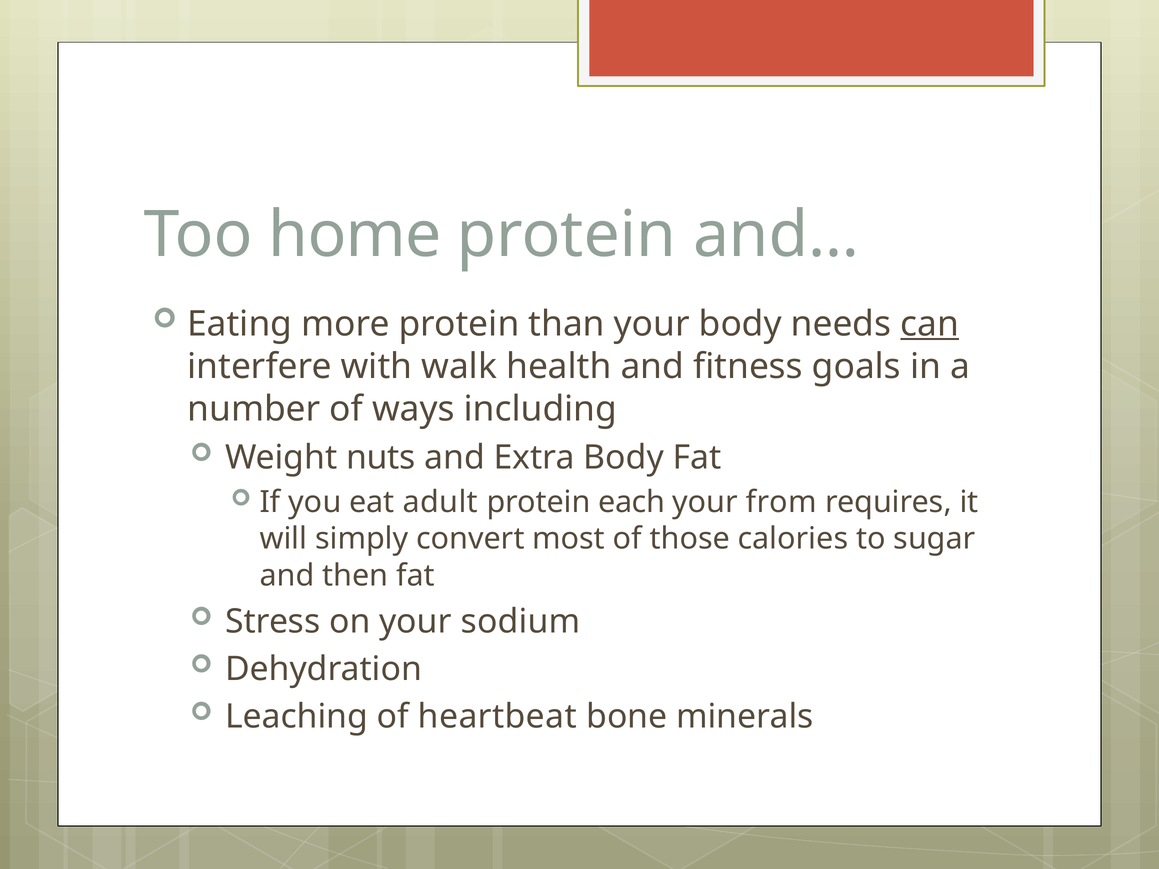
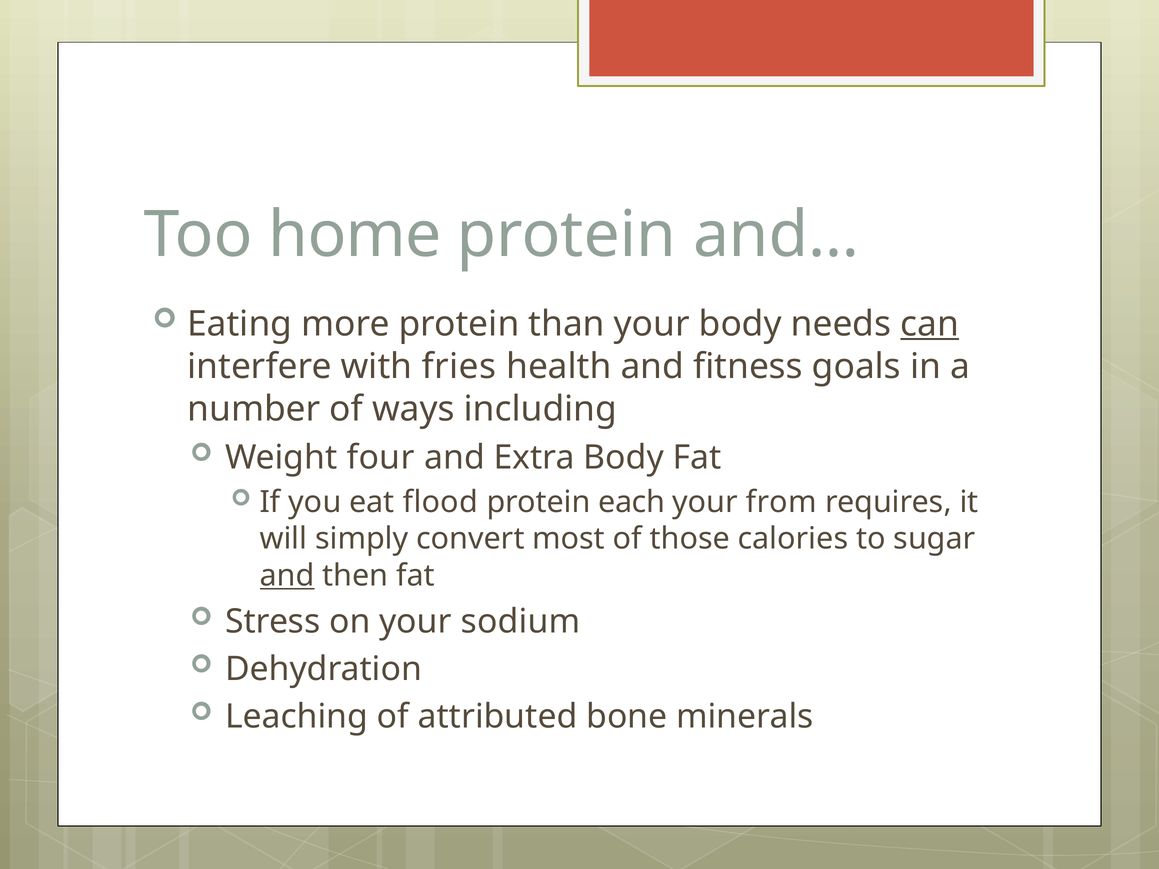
walk: walk -> fries
nuts: nuts -> four
adult: adult -> flood
and at (287, 576) underline: none -> present
heartbeat: heartbeat -> attributed
